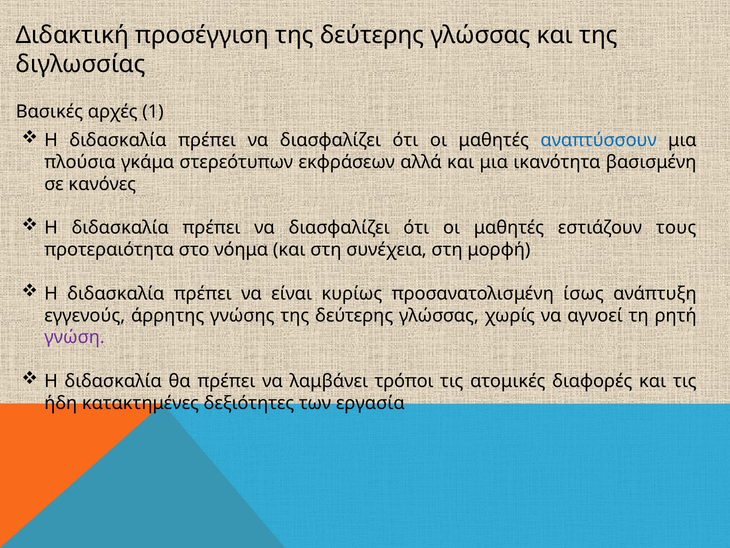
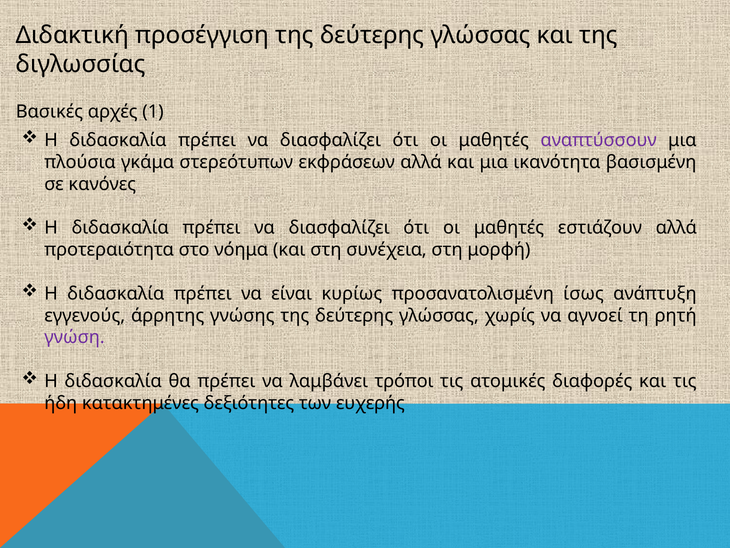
αναπτύσσουν colour: blue -> purple
εστιάζουν τους: τους -> αλλά
εργασία: εργασία -> ευχερής
